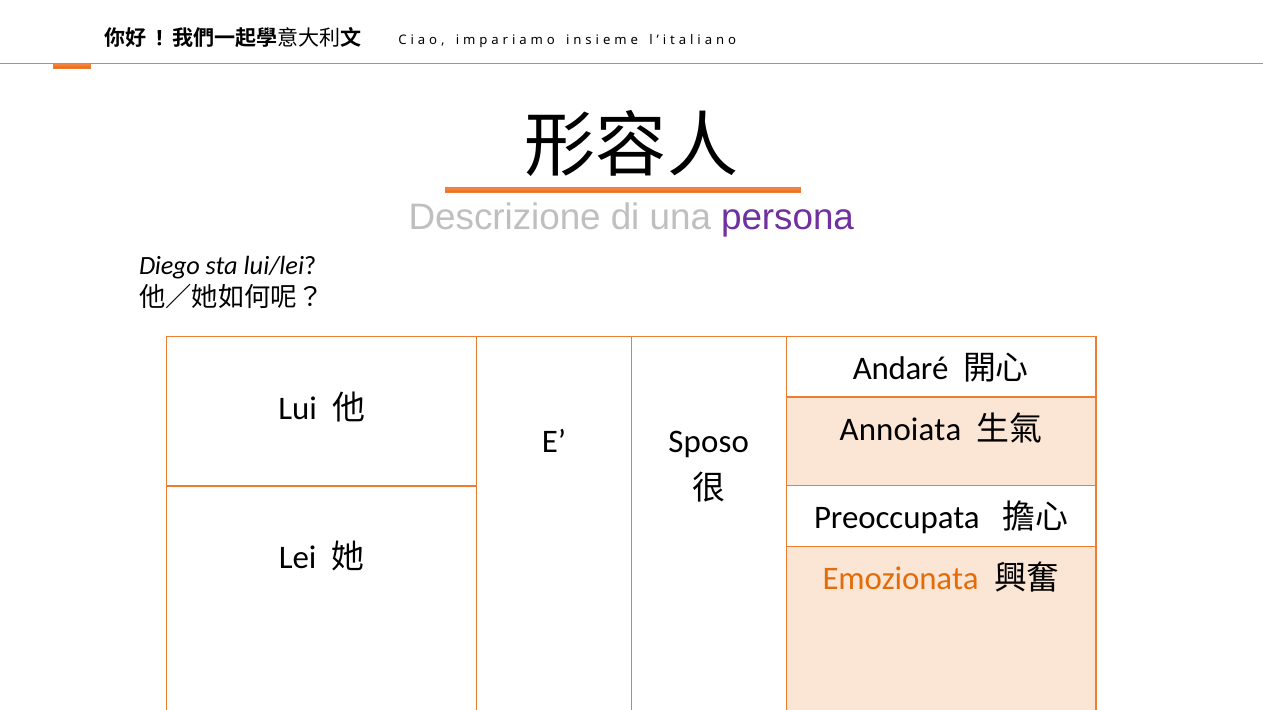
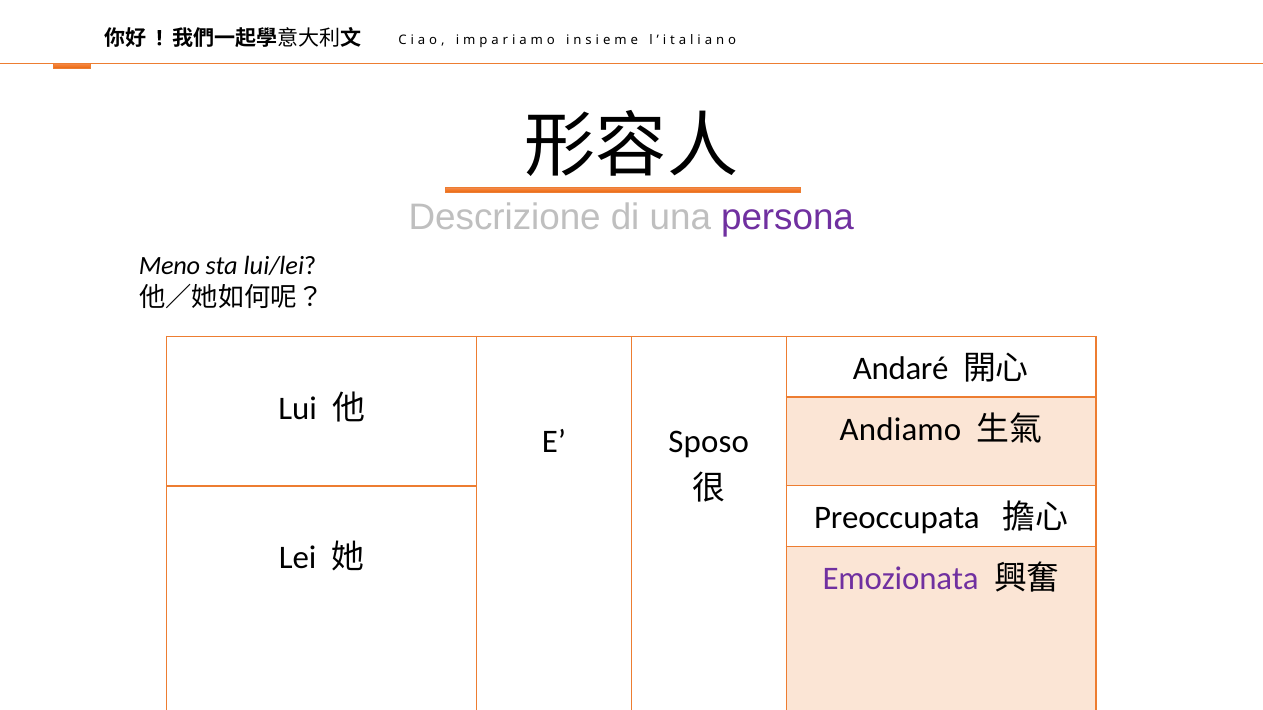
Diego: Diego -> Meno
Annoiata: Annoiata -> Andiamo
Emozionata colour: orange -> purple
